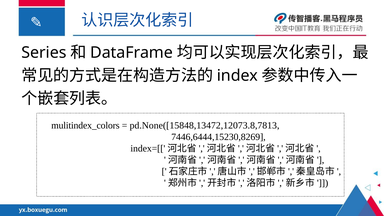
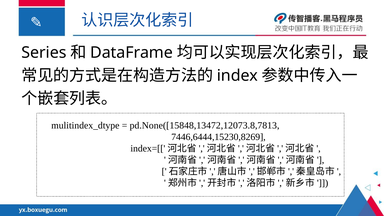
mulitindex_colors: mulitindex_colors -> mulitindex_dtype
